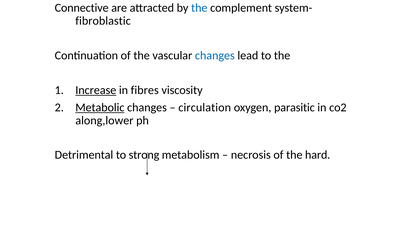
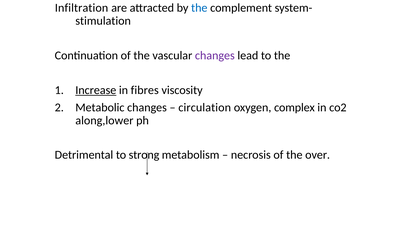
Connective: Connective -> Infiltration
fibroblastic: fibroblastic -> stimulation
changes at (215, 56) colour: blue -> purple
Metabolic underline: present -> none
parasitic: parasitic -> complex
hard: hard -> over
